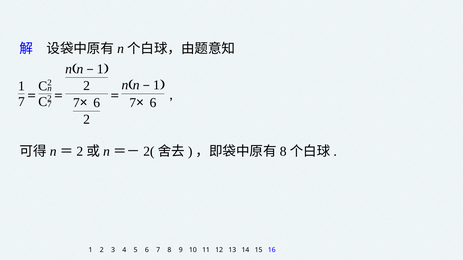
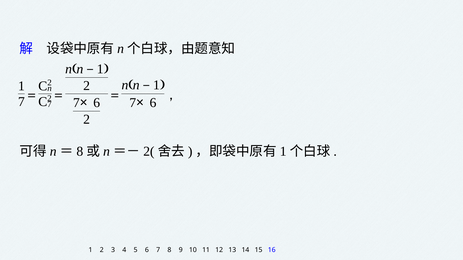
2 at (80, 151): 2 -> 8
8 at (283, 151): 8 -> 1
